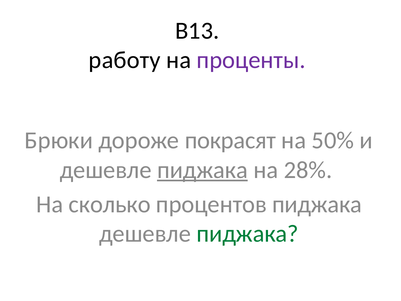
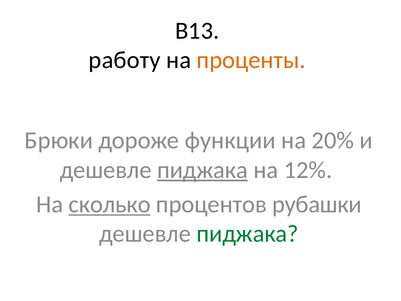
проценты colour: purple -> orange
покрасят: покрасят -> функции
50%: 50% -> 20%
28%: 28% -> 12%
сколько underline: none -> present
процентов пиджака: пиджака -> рубашки
